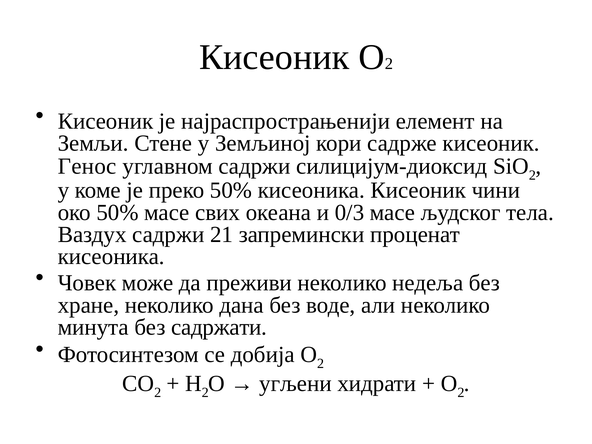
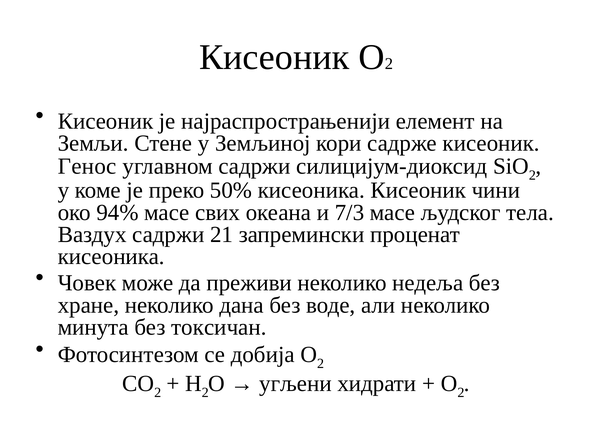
око 50%: 50% -> 94%
0/3: 0/3 -> 7/3
садржати: садржати -> токсичан
